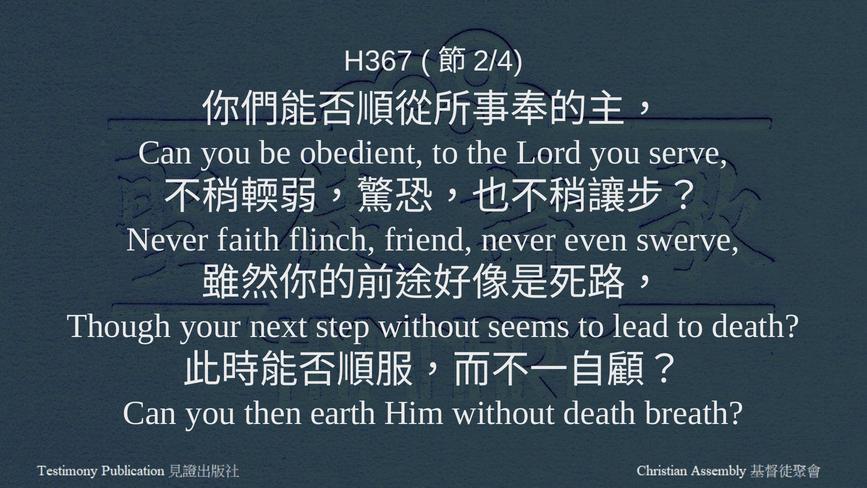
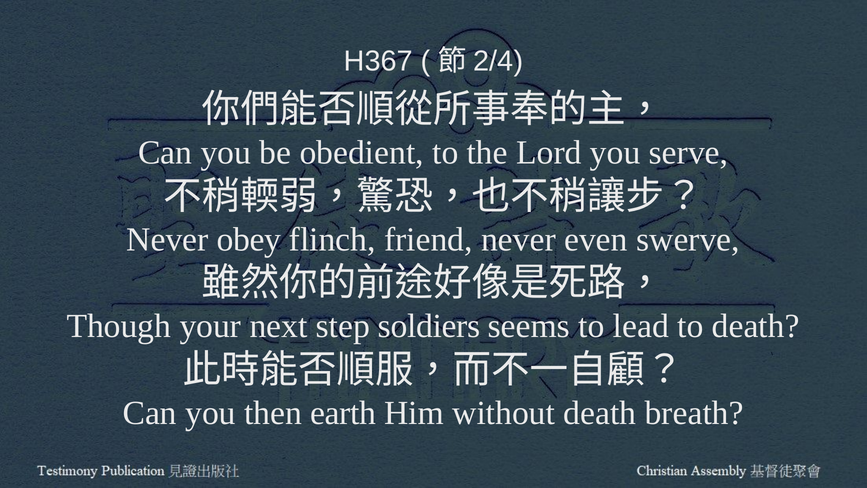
faith: faith -> obey
step without: without -> soldiers
